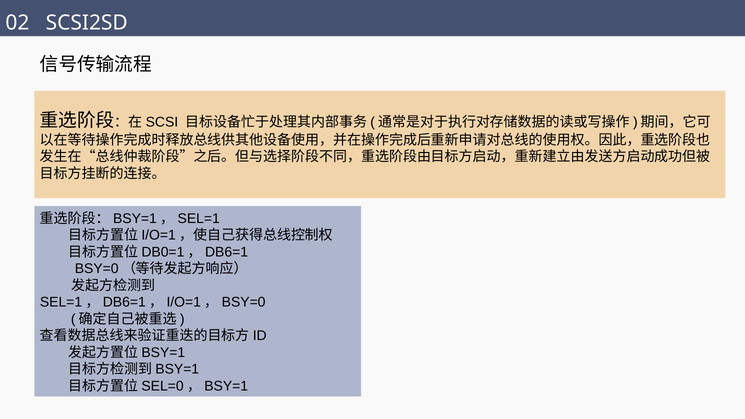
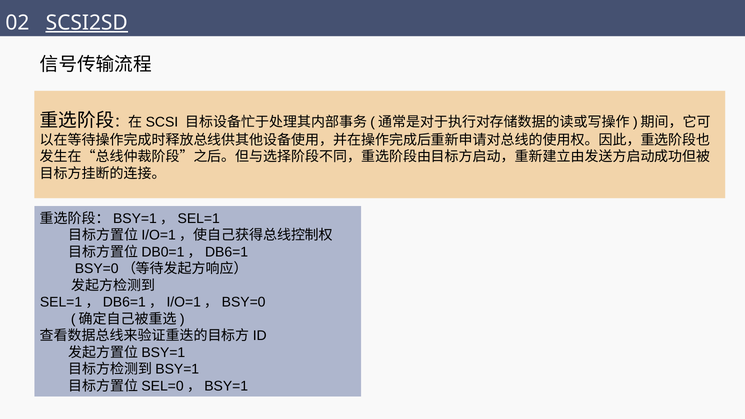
SCSI2SD underline: none -> present
